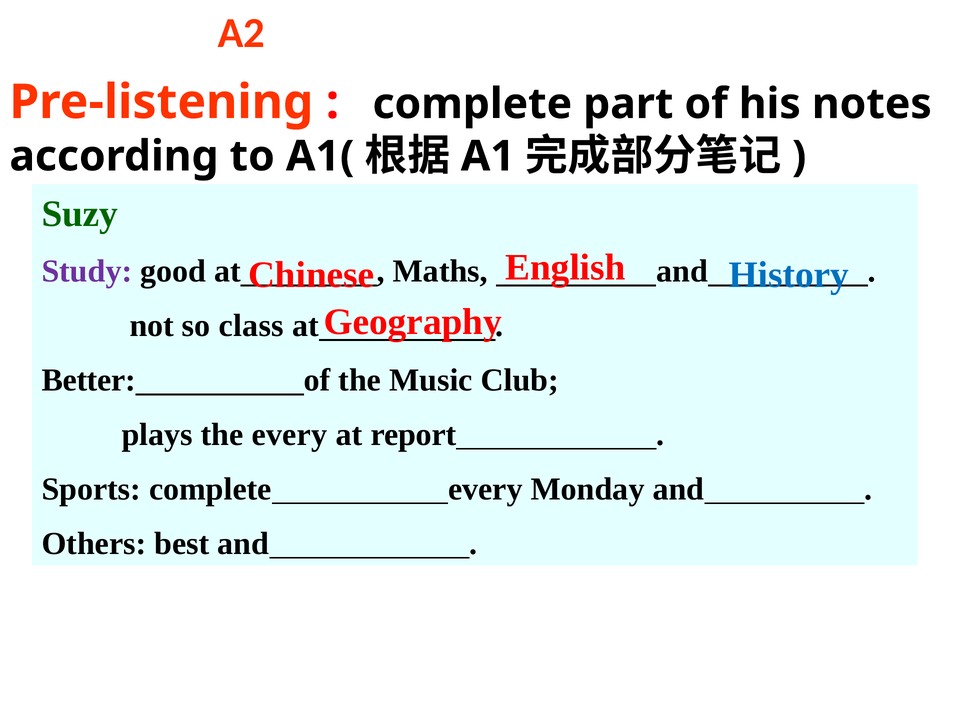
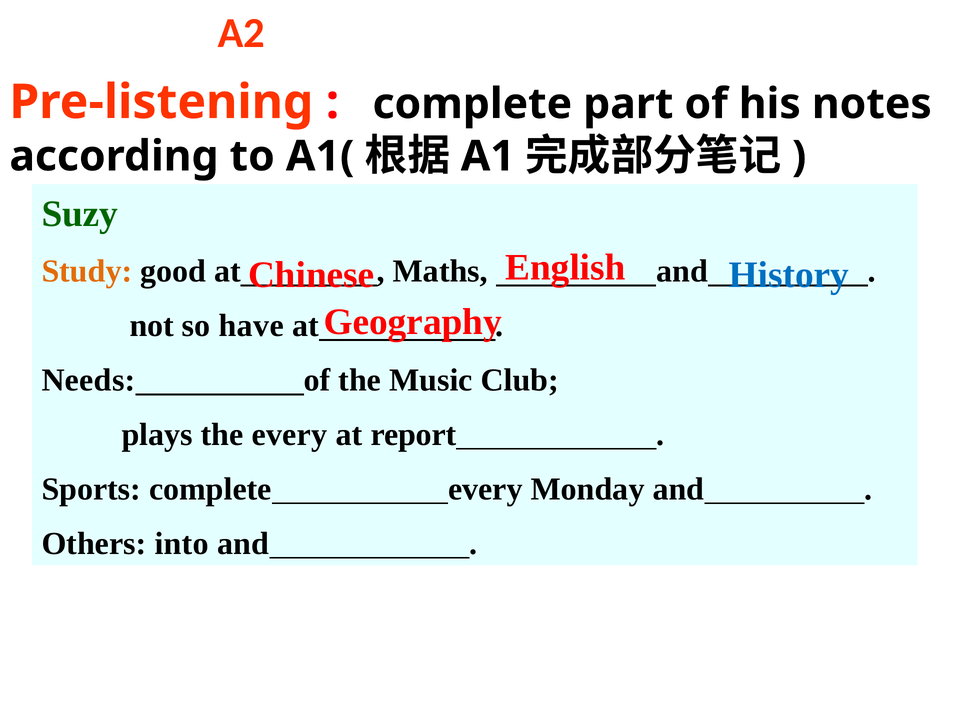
Study colour: purple -> orange
class: class -> have
Better: Better -> Needs
best: best -> into
